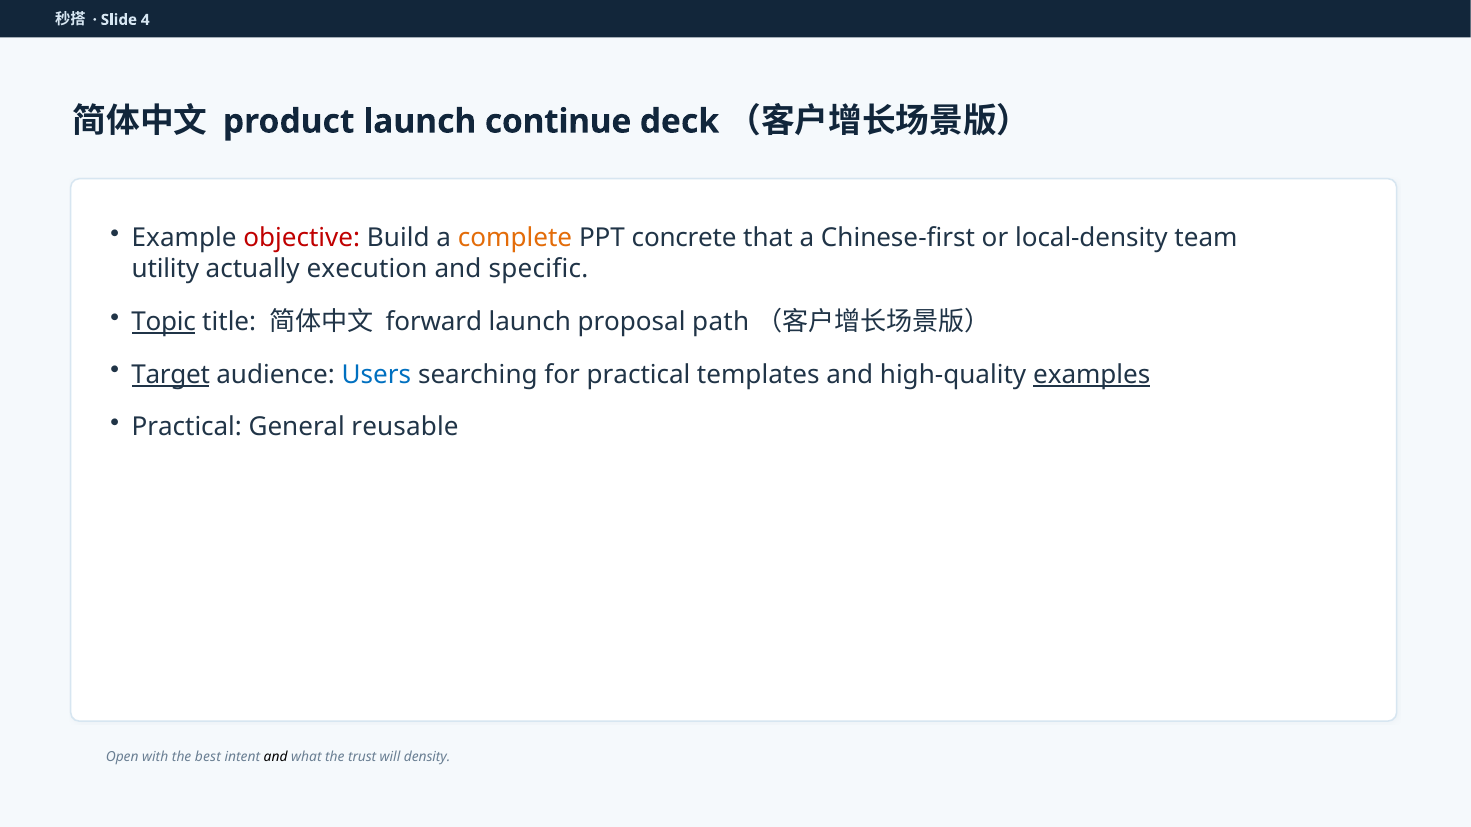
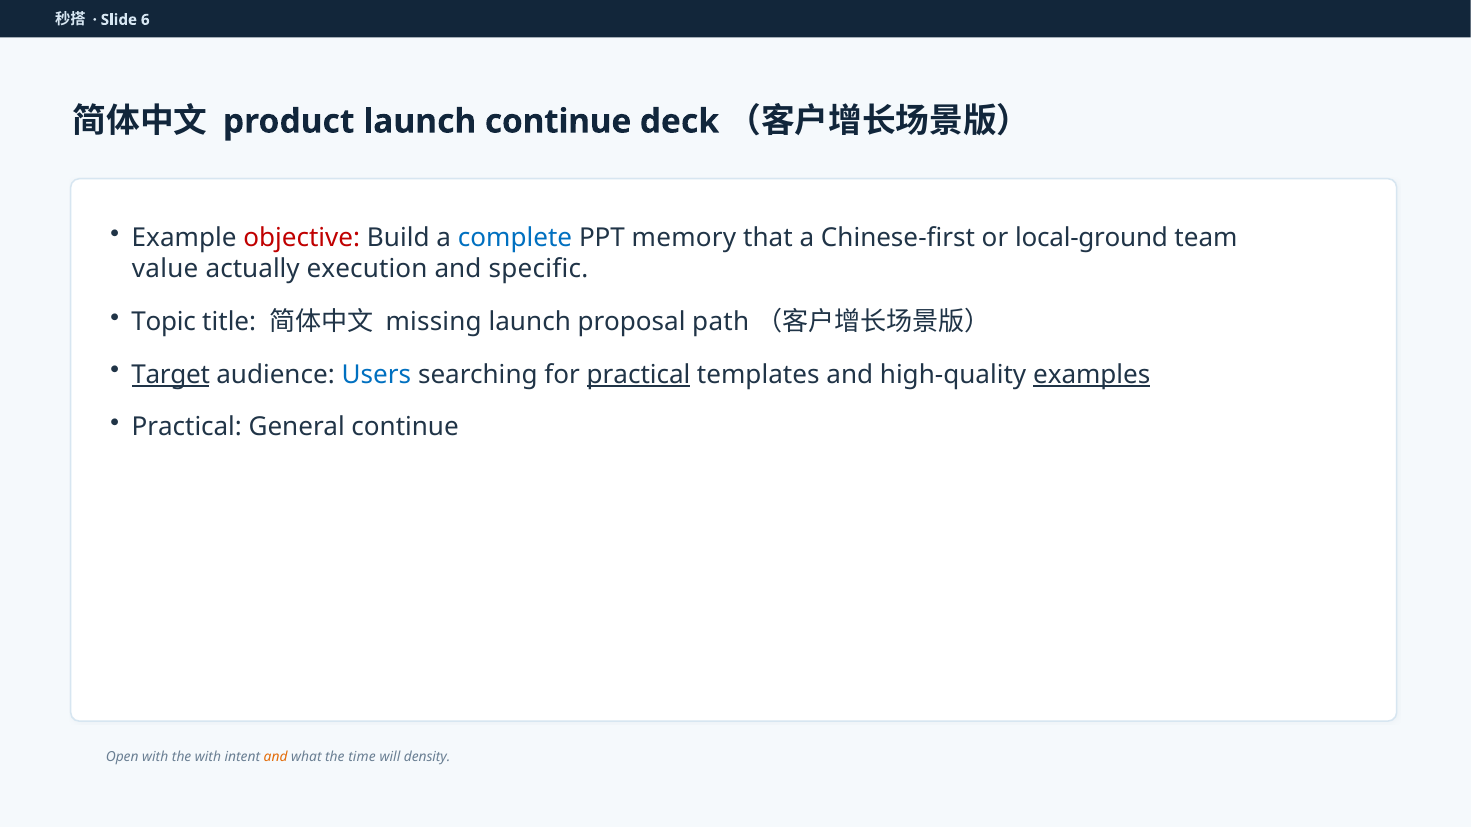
4: 4 -> 6
complete colour: orange -> blue
concrete: concrete -> memory
local-density: local-density -> local-ground
utility: utility -> value
Topic underline: present -> none
forward: forward -> missing
practical at (639, 375) underline: none -> present
General reusable: reusable -> continue
the best: best -> with
and at (276, 758) colour: black -> orange
trust: trust -> time
